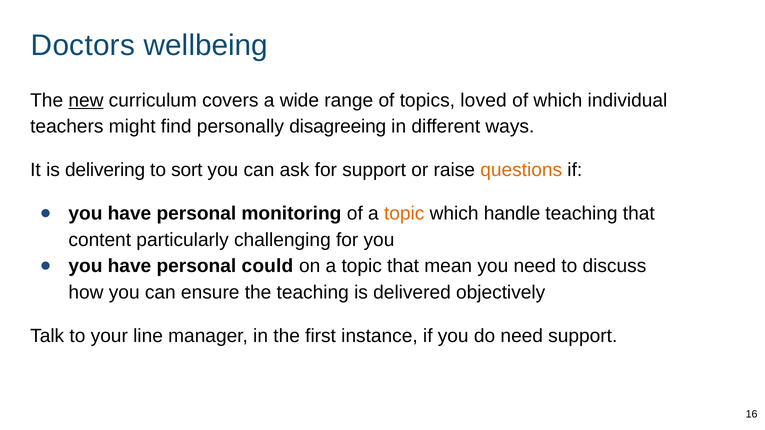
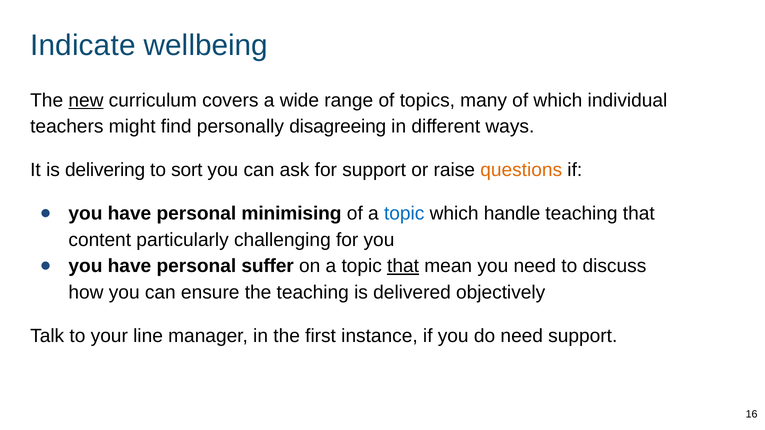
Doctors: Doctors -> Indicate
loved: loved -> many
monitoring: monitoring -> minimising
topic at (404, 214) colour: orange -> blue
could: could -> suffer
that at (403, 266) underline: none -> present
